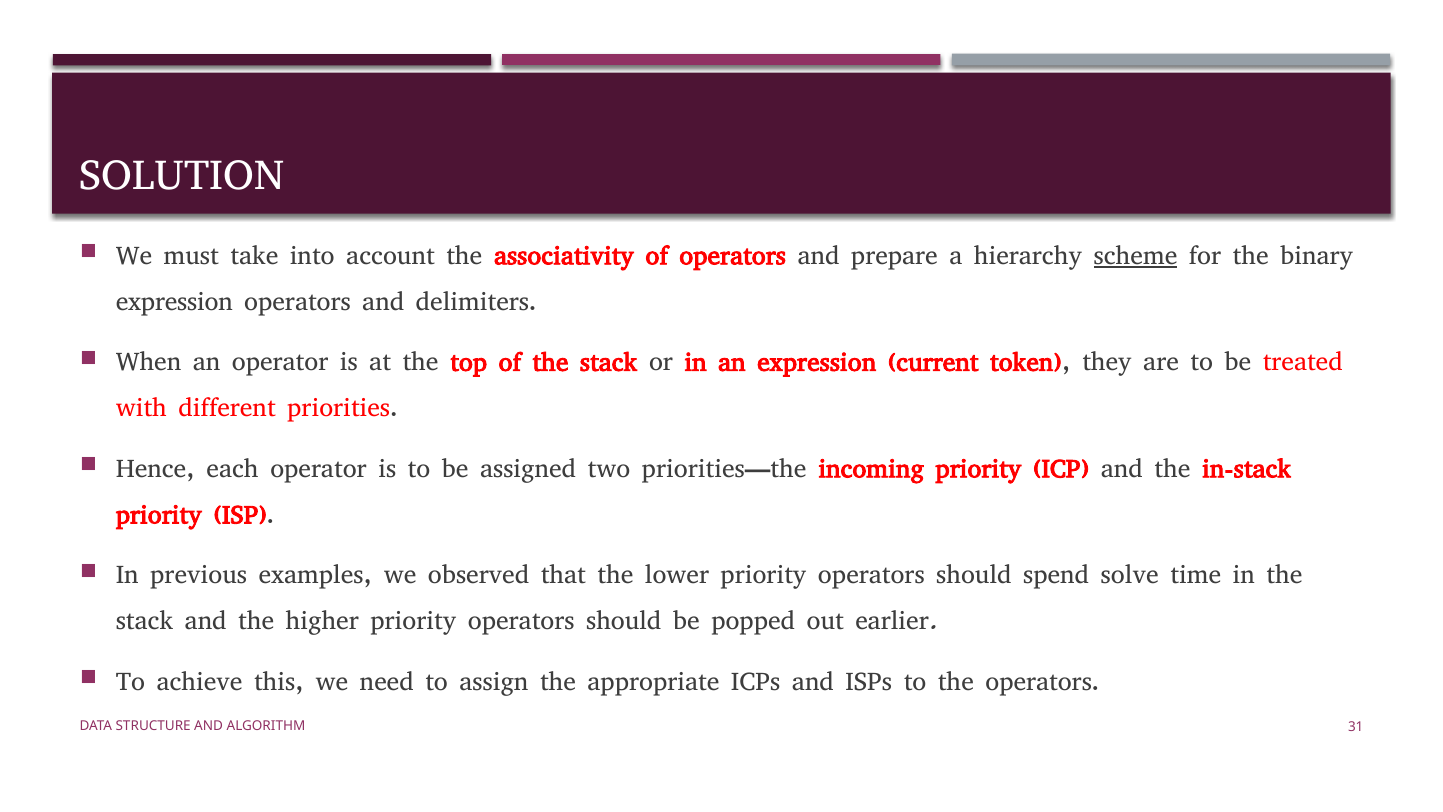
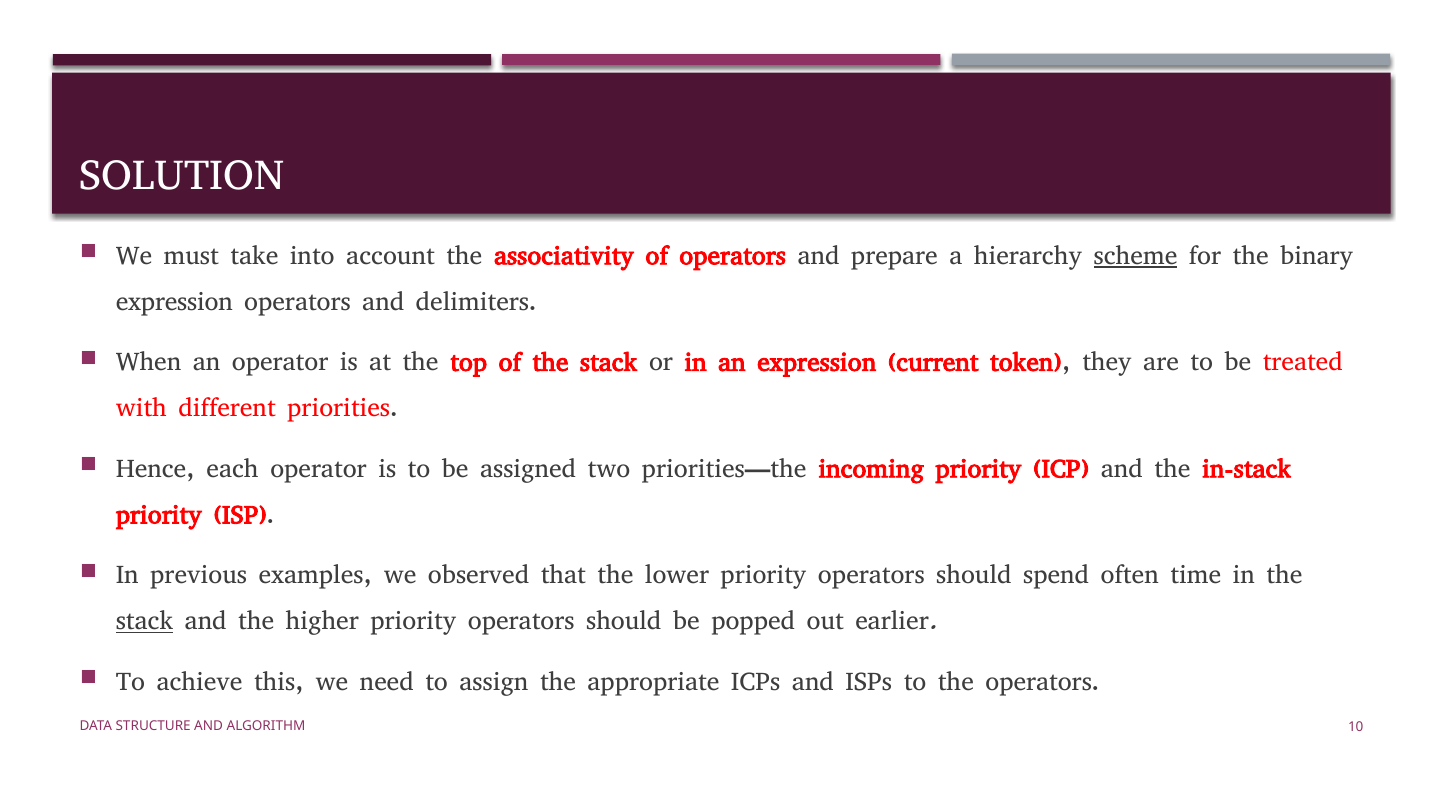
solve: solve -> often
stack at (145, 621) underline: none -> present
31: 31 -> 10
